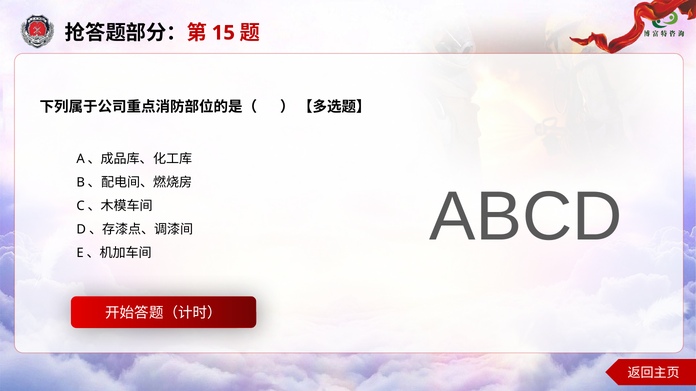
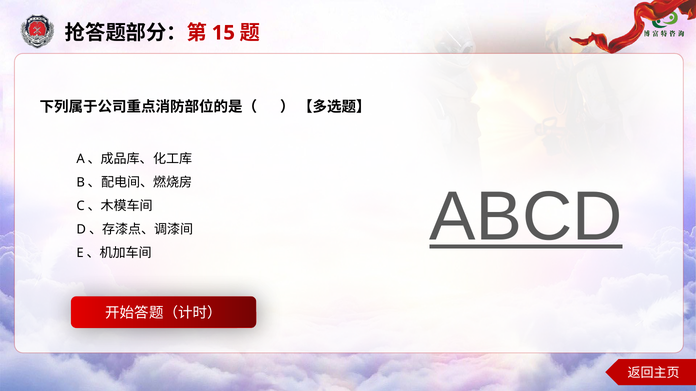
ABCD underline: none -> present
